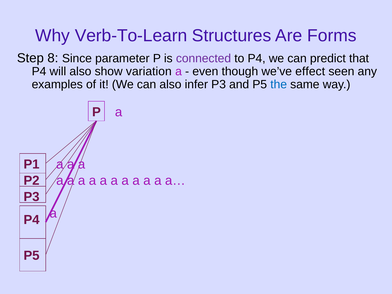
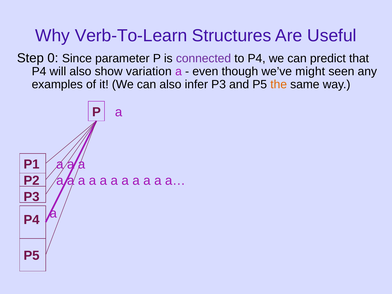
Forms: Forms -> Useful
8: 8 -> 0
effect: effect -> might
the colour: blue -> orange
